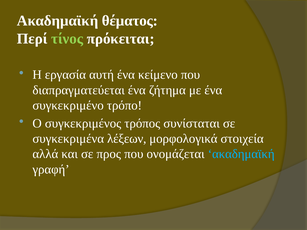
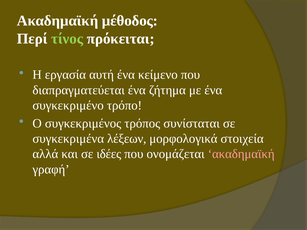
θέματος: θέματος -> μέθοδος
προς: προς -> ιδέες
ακαδημαϊκή at (241, 154) colour: light blue -> pink
